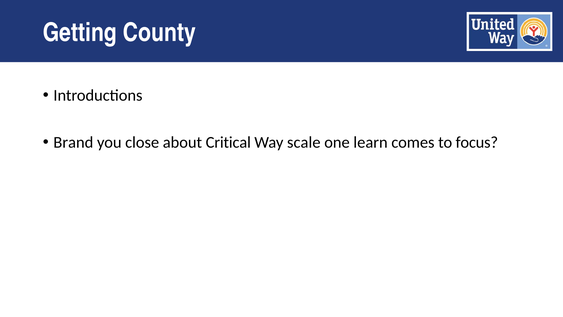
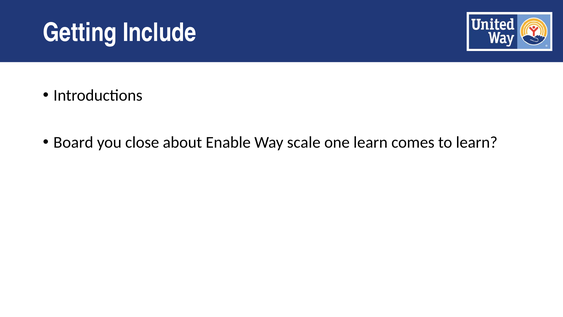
County: County -> Include
Brand: Brand -> Board
Critical: Critical -> Enable
to focus: focus -> learn
